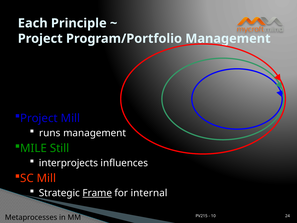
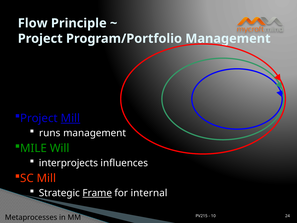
Each: Each -> Flow
Mill at (70, 118) underline: none -> present
Still: Still -> Will
